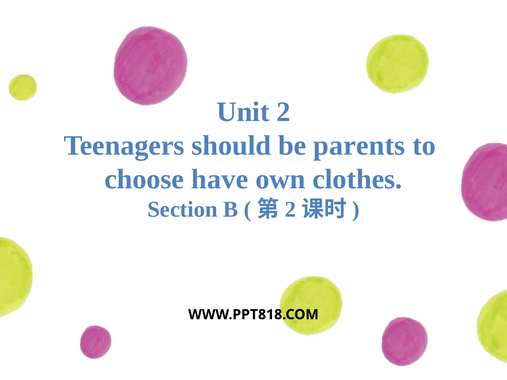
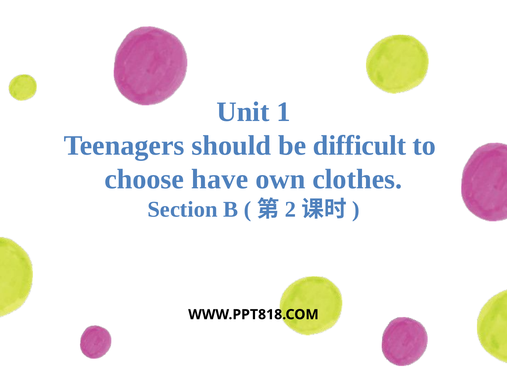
Unit 2: 2 -> 1
parents: parents -> difficult
